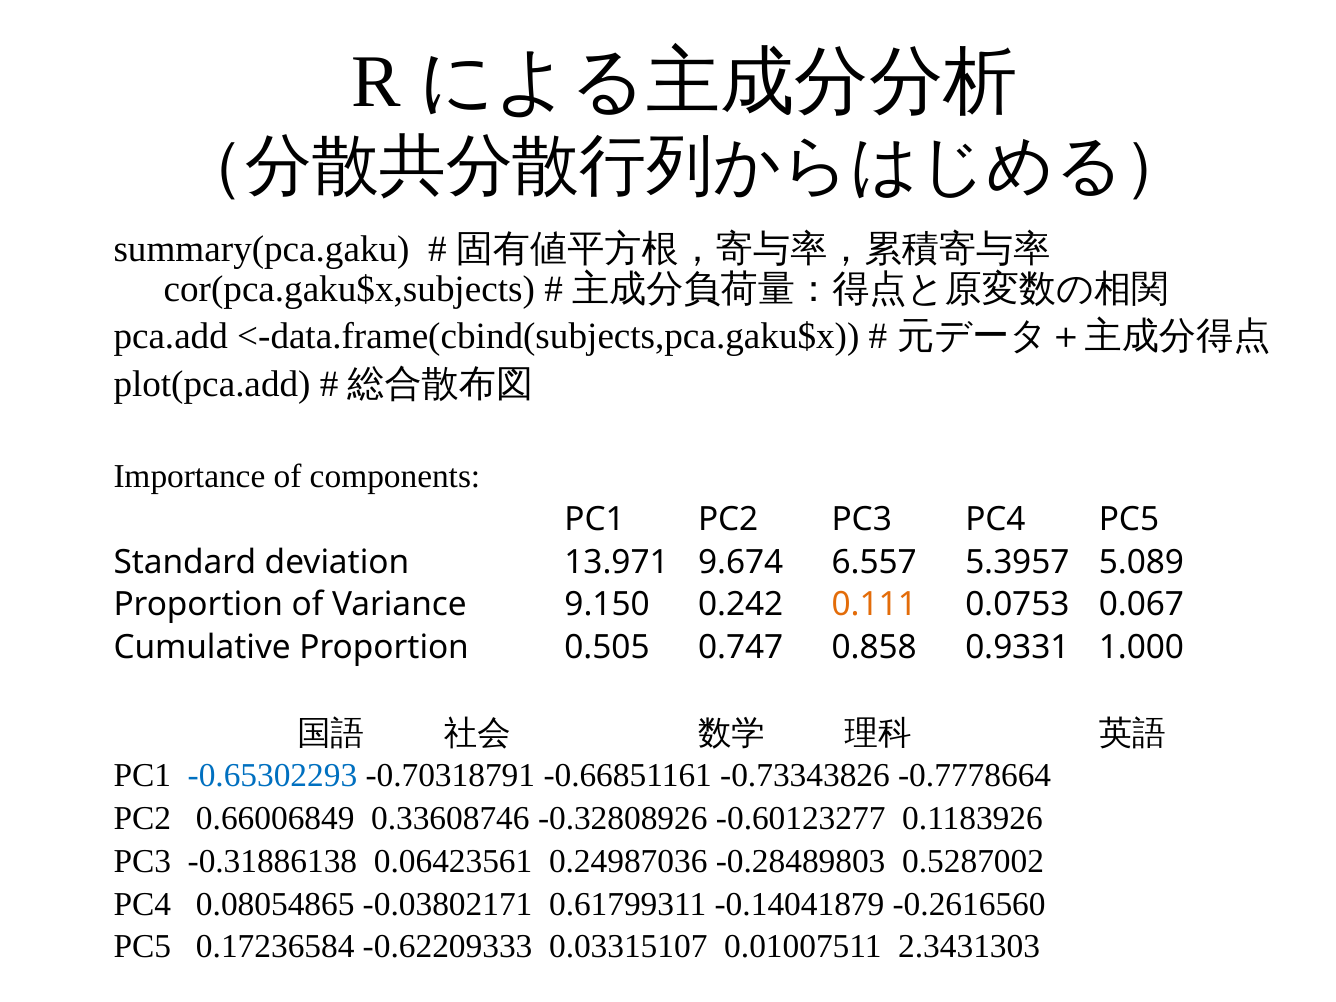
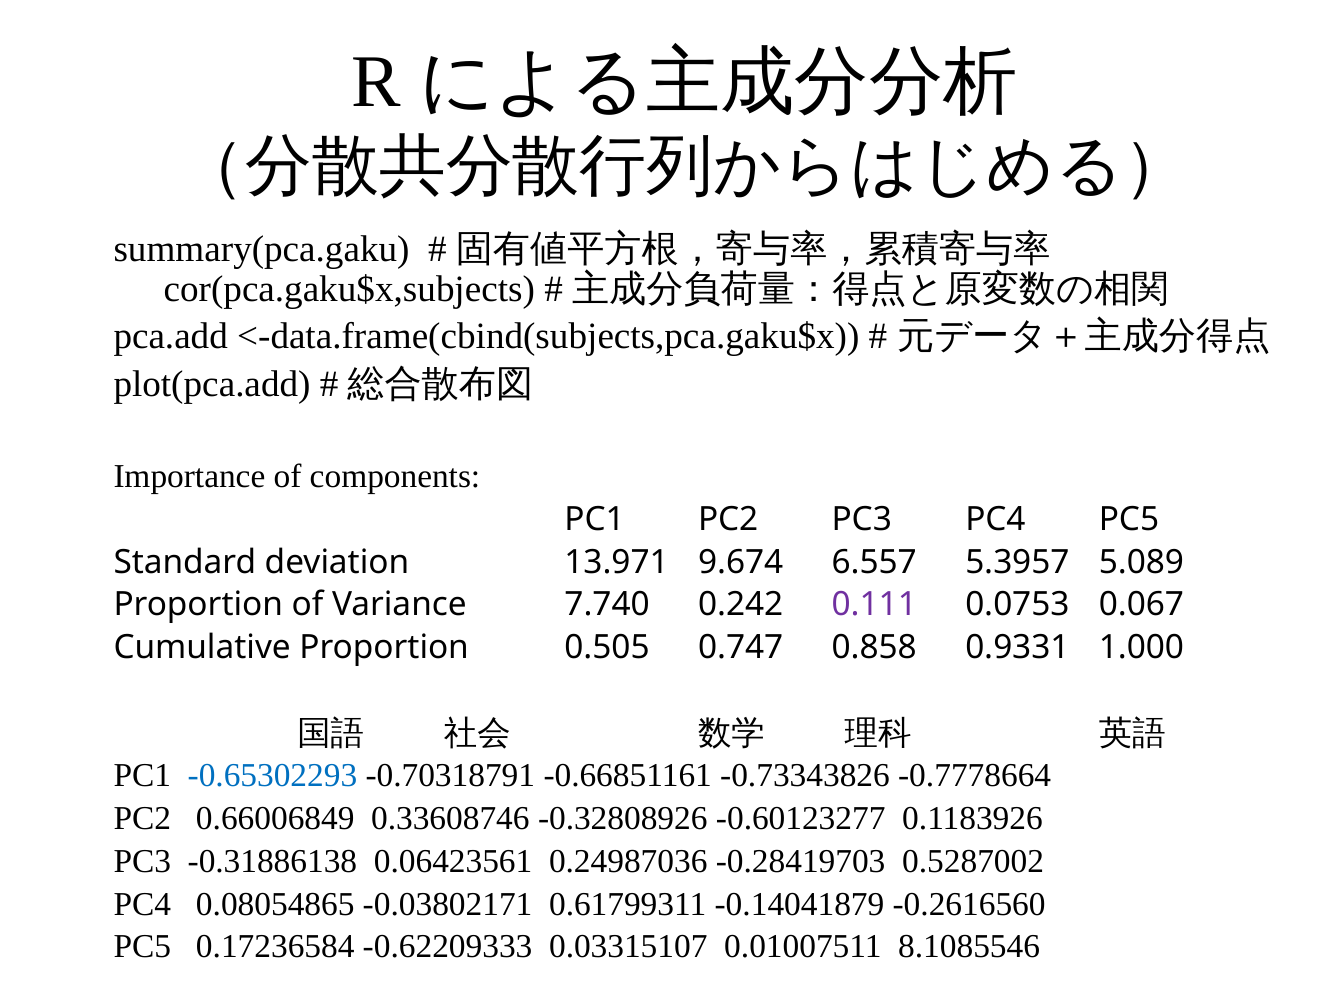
9.150: 9.150 -> 7.740
0.111 colour: orange -> purple
-0.28489803: -0.28489803 -> -0.28419703
2.3431303: 2.3431303 -> 8.1085546
